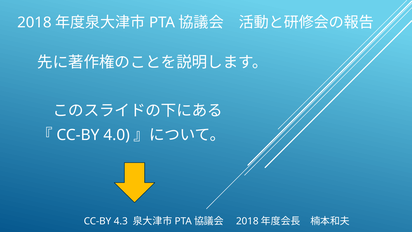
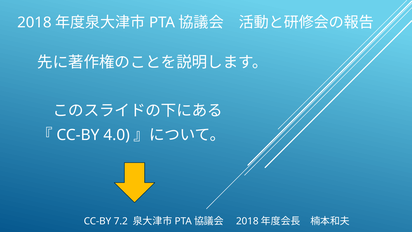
4.3: 4.3 -> 7.2
